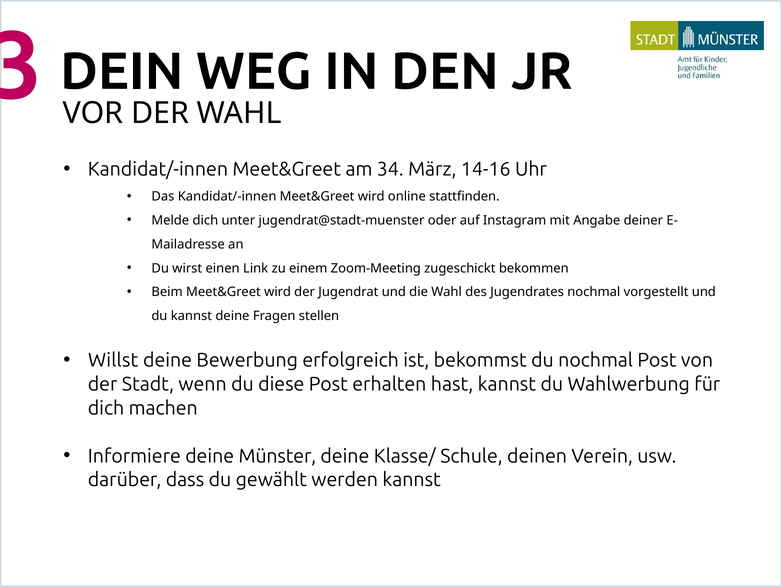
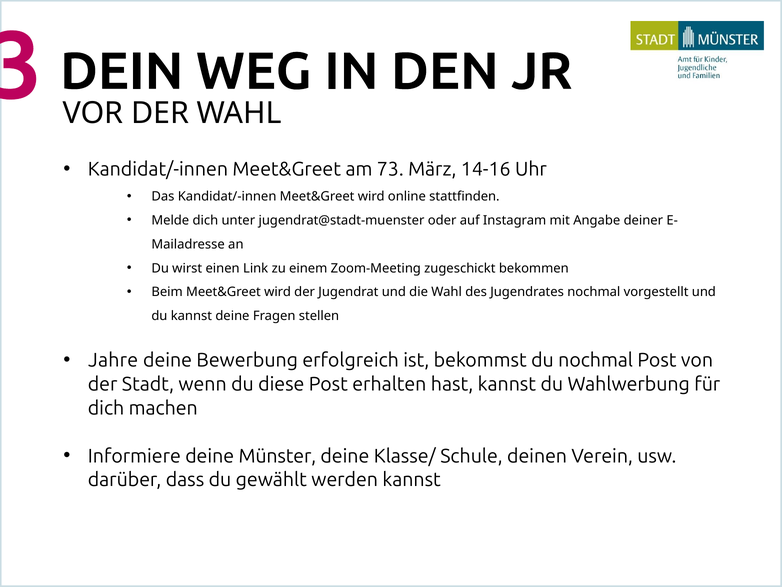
34: 34 -> 73
Willst: Willst -> Jahre
